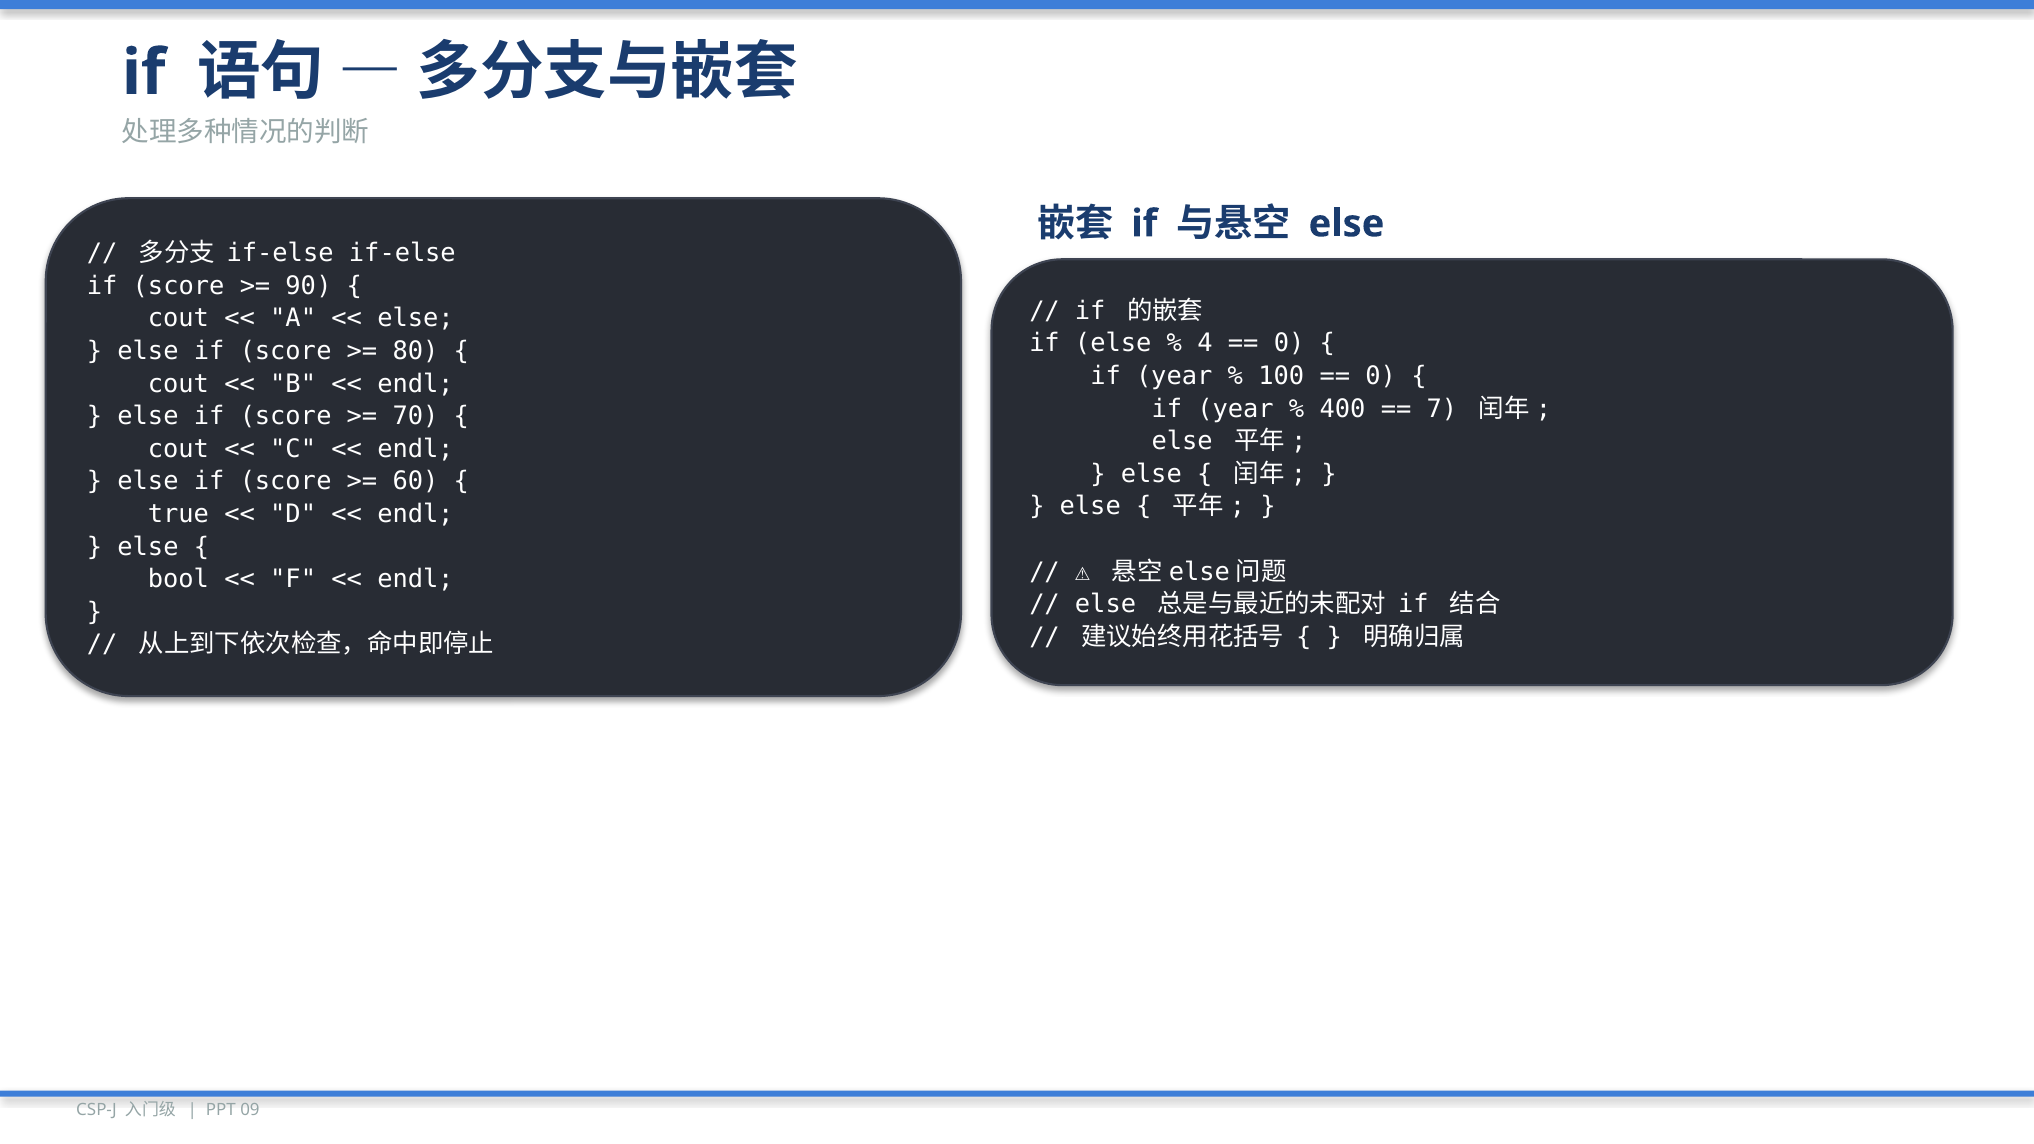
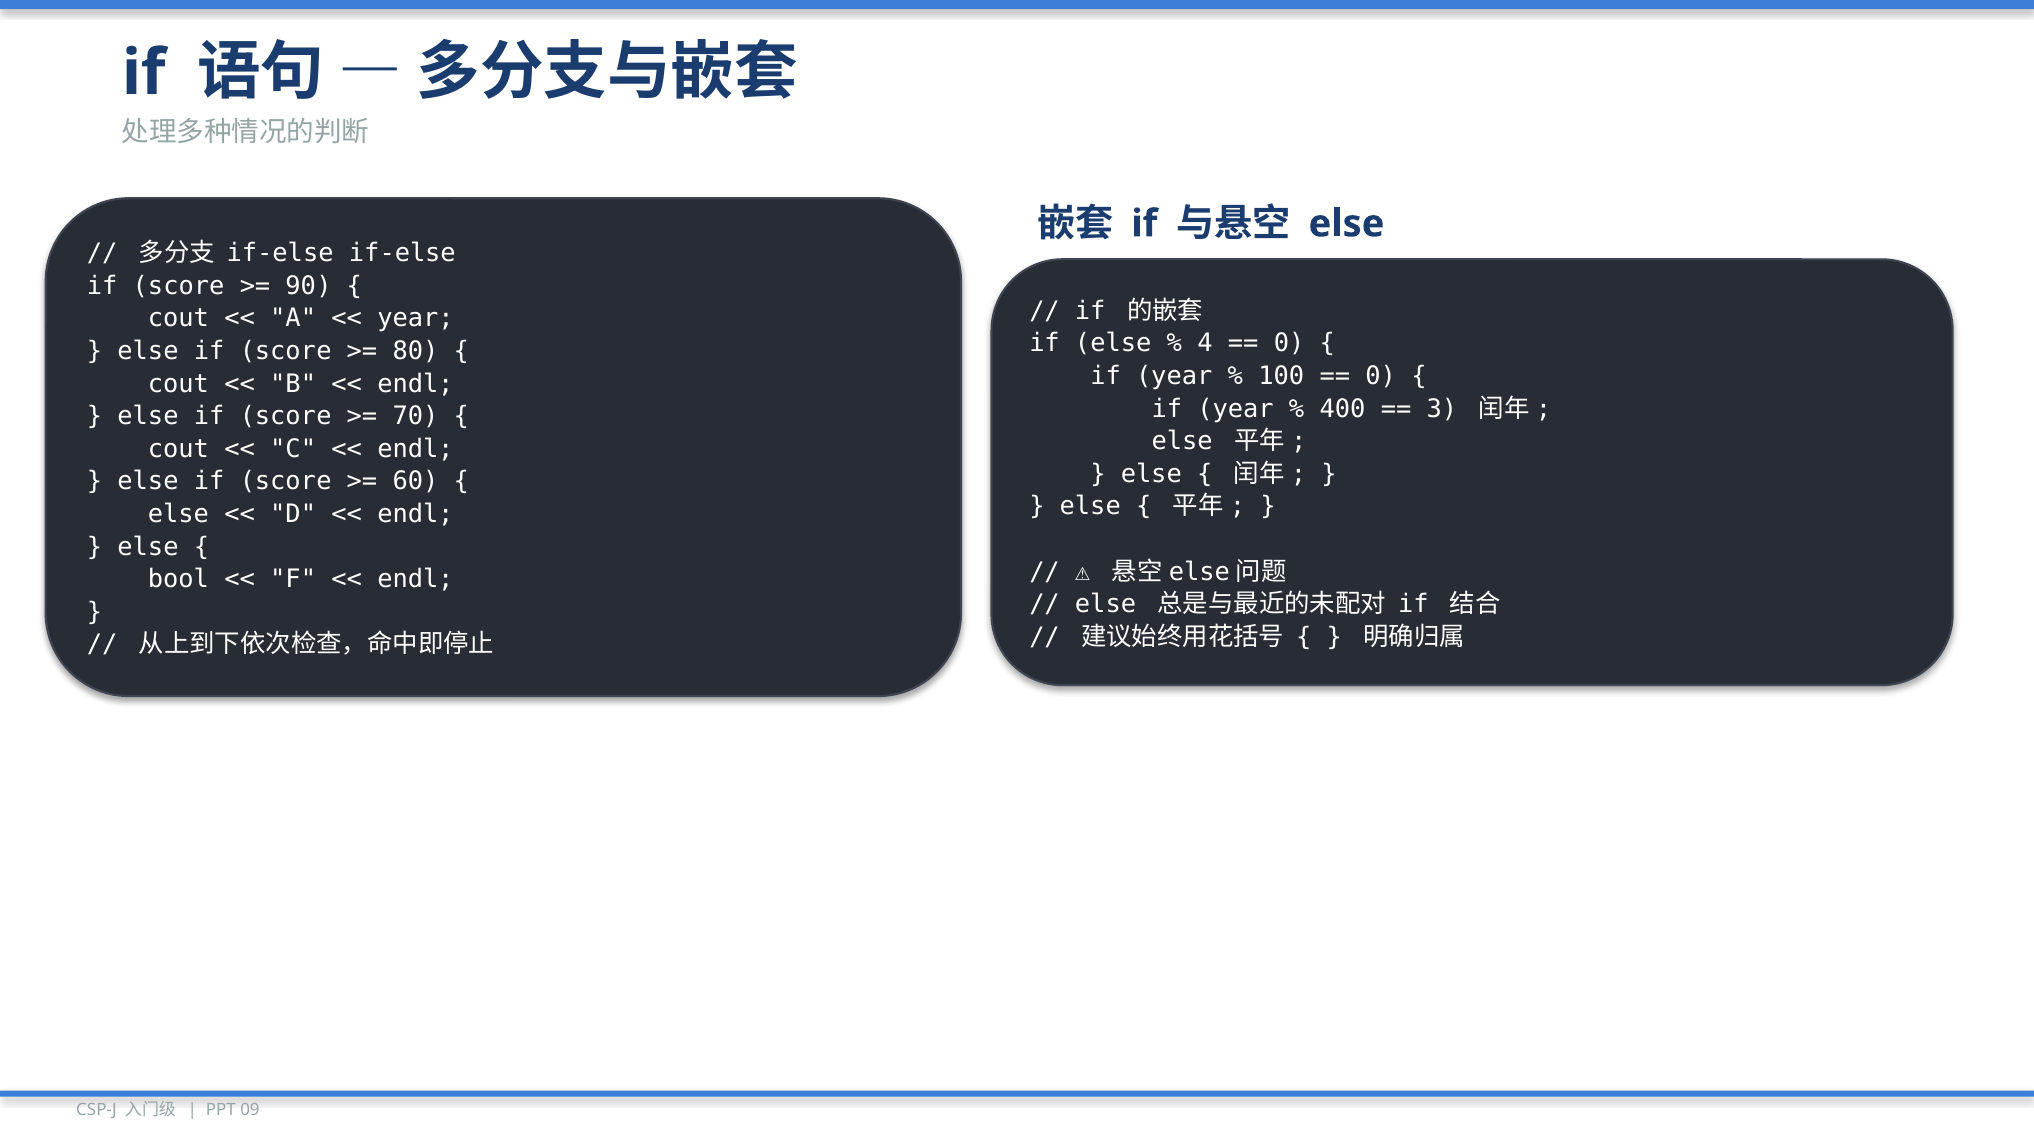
else at (415, 318): else -> year
7: 7 -> 3
true at (178, 514): true -> else
